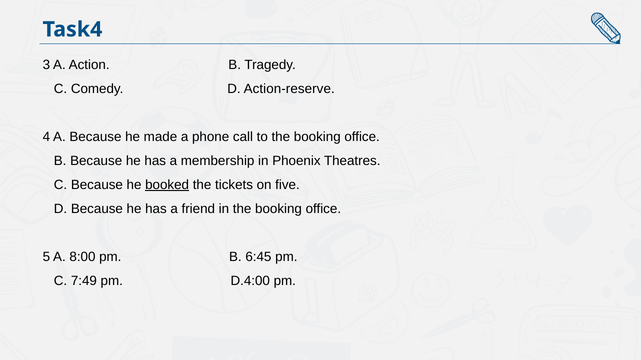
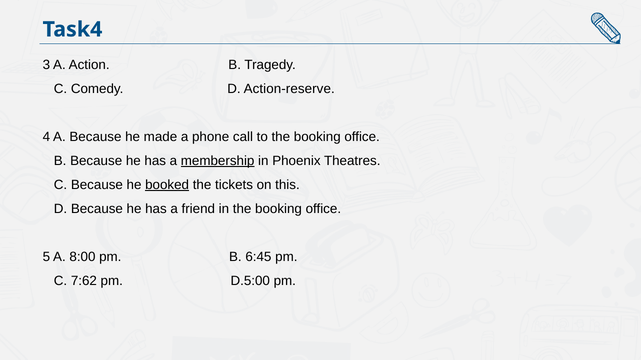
membership underline: none -> present
five: five -> this
7:49: 7:49 -> 7:62
D.4:00: D.4:00 -> D.5:00
